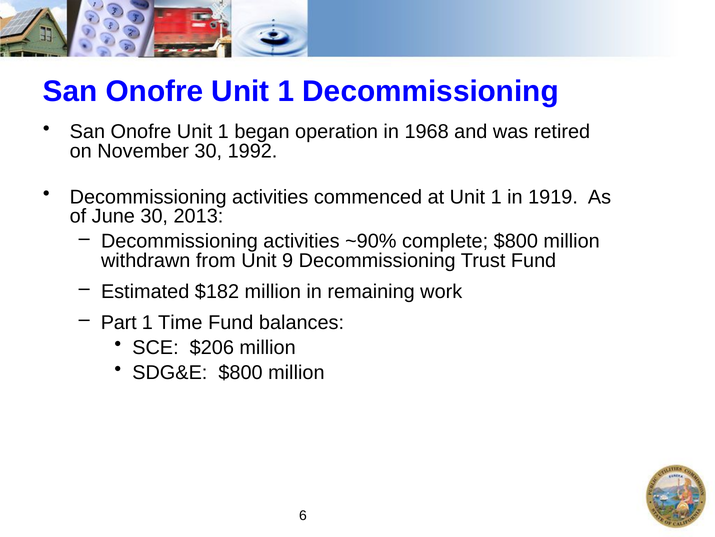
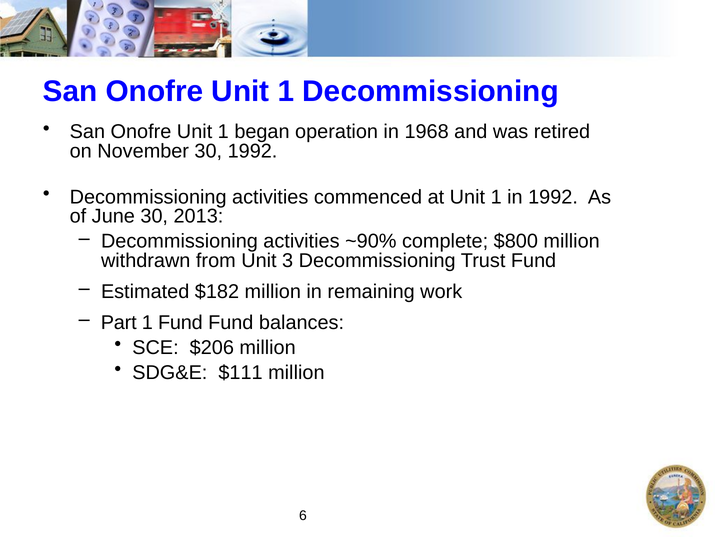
in 1919: 1919 -> 1992
9: 9 -> 3
1 Time: Time -> Fund
SDG&E $800: $800 -> $111
